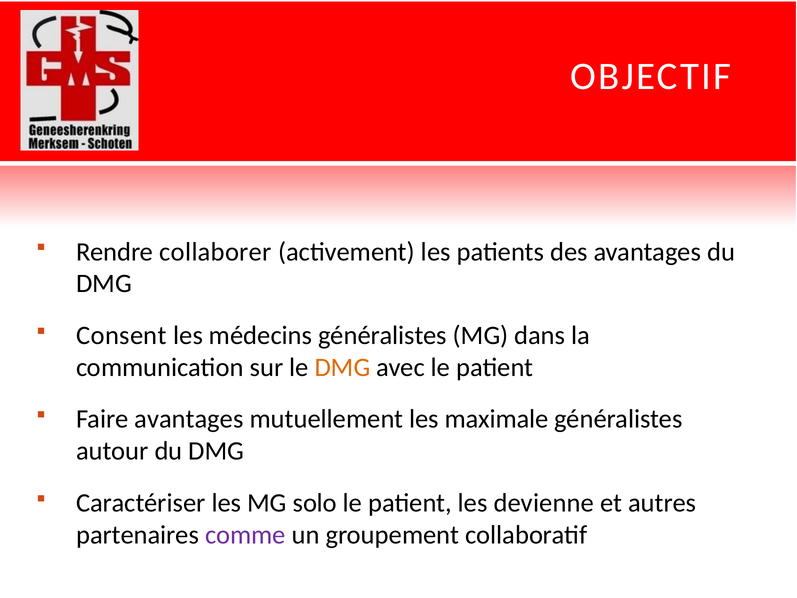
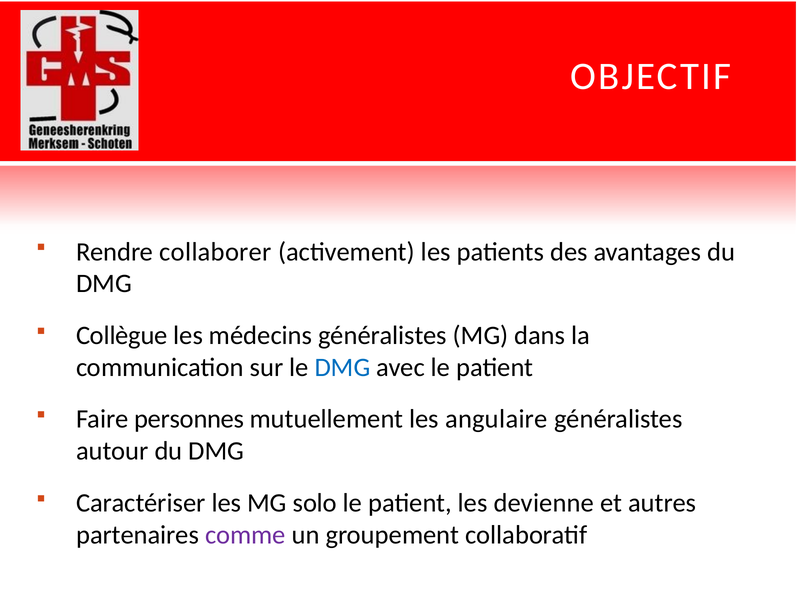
Consent: Consent -> Collègue
DMG at (342, 367) colour: orange -> blue
Faire avantages: avantages -> personnes
maximale: maximale -> angulaire
